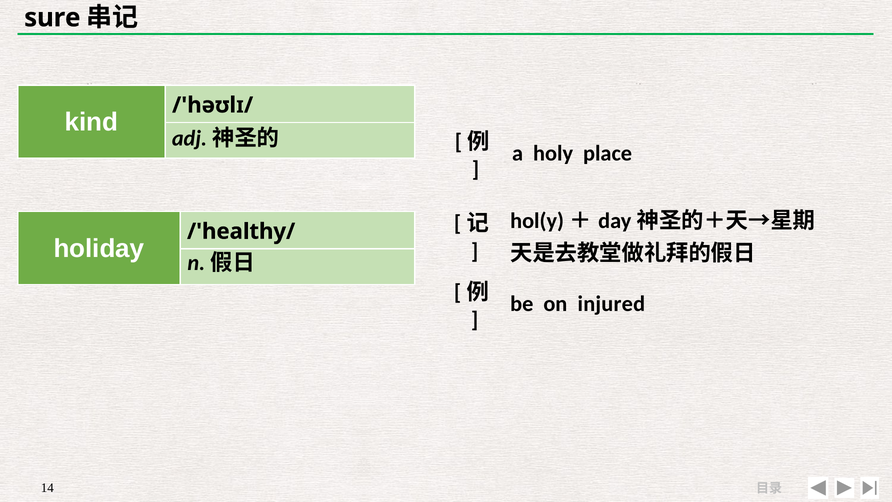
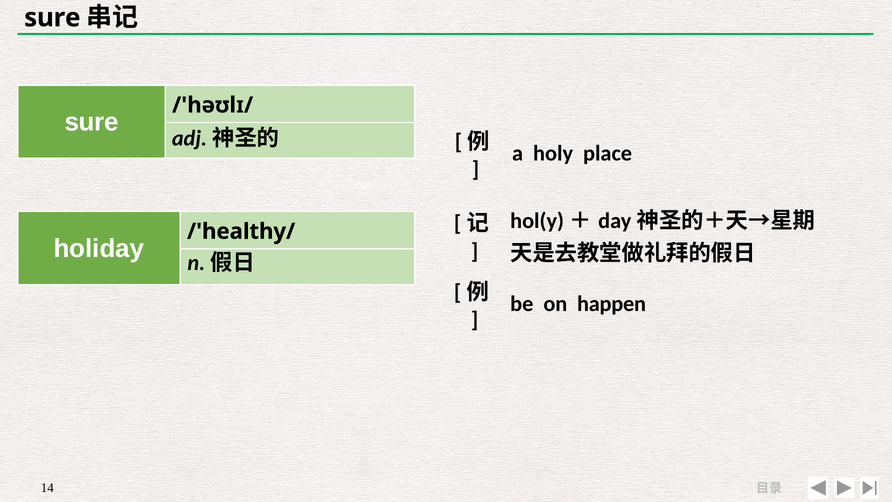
kind at (92, 122): kind -> sure
injured: injured -> happen
